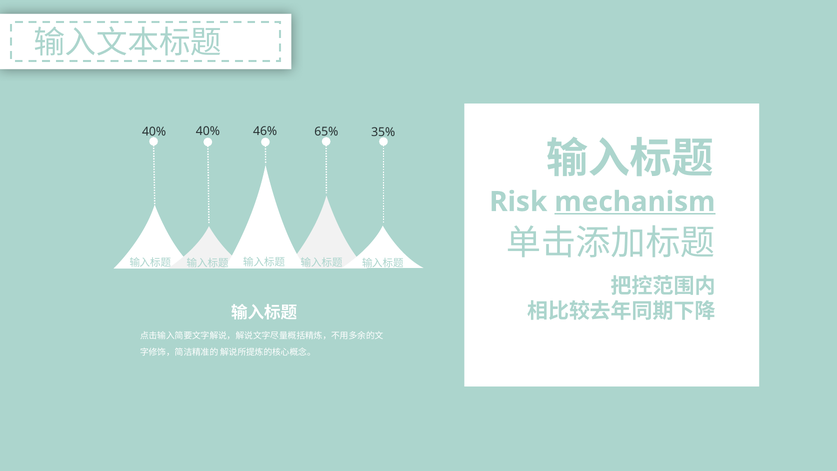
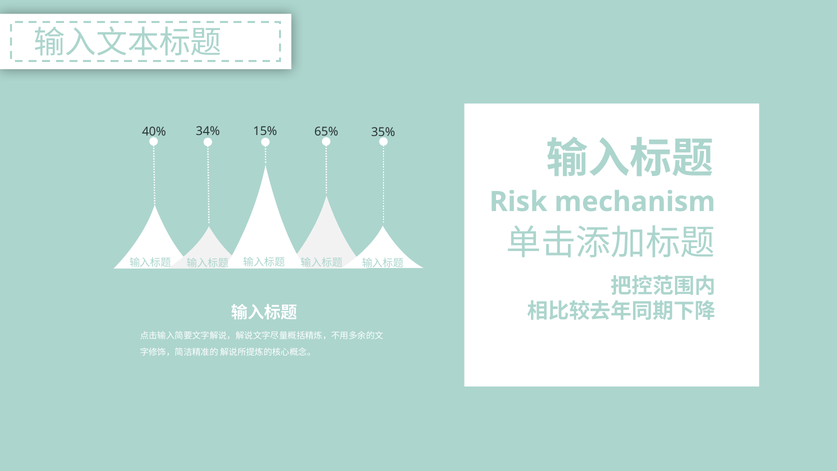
46%: 46% -> 15%
40% 40%: 40% -> 34%
mechanism underline: present -> none
